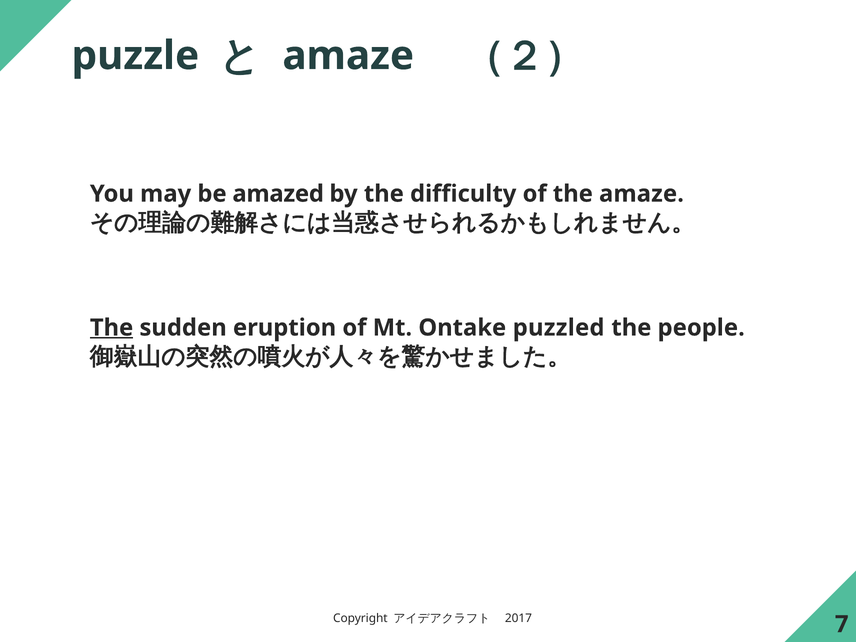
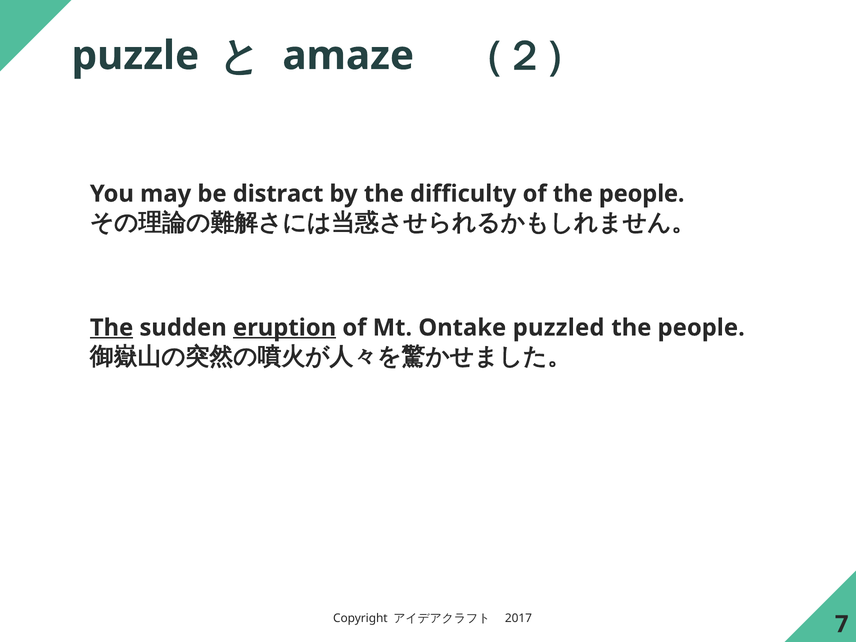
amazed: amazed -> distract
of the amaze: amaze -> people
eruption underline: none -> present
